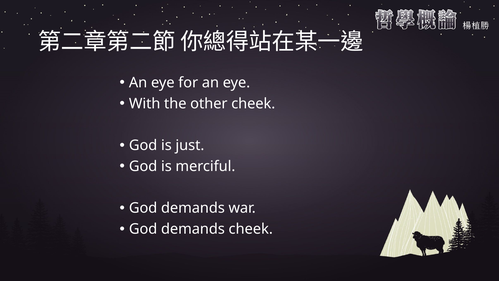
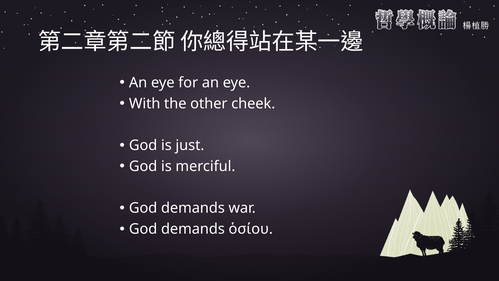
demands cheek: cheek -> ὁσίου
